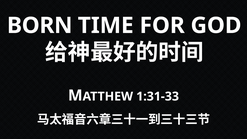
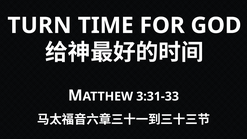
BORN: BORN -> TURN
1:31-33: 1:31-33 -> 3:31-33
